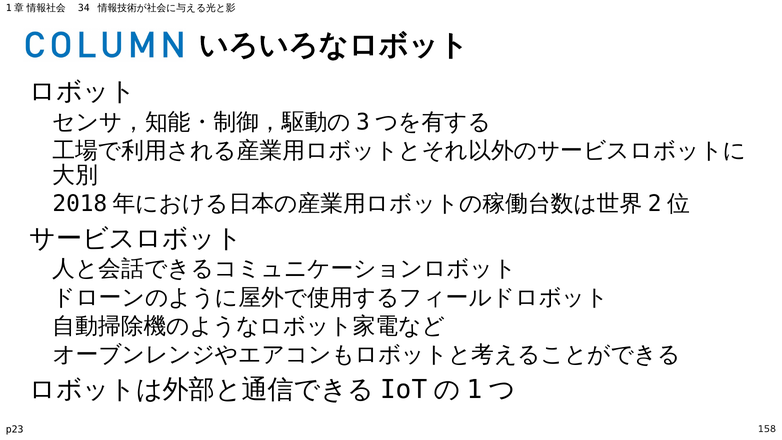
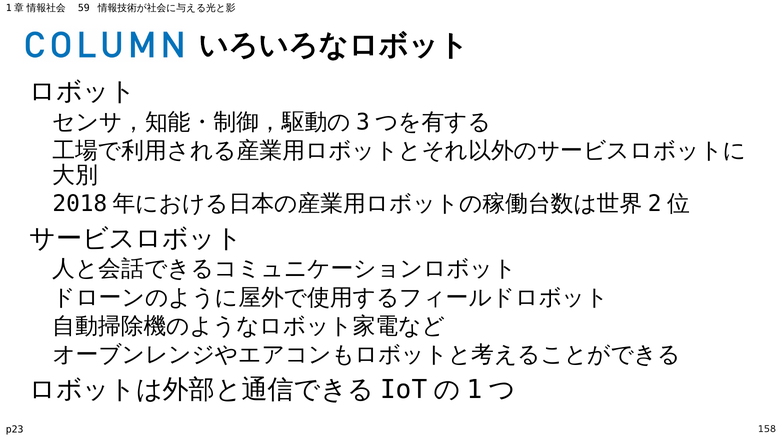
34: 34 -> 59
